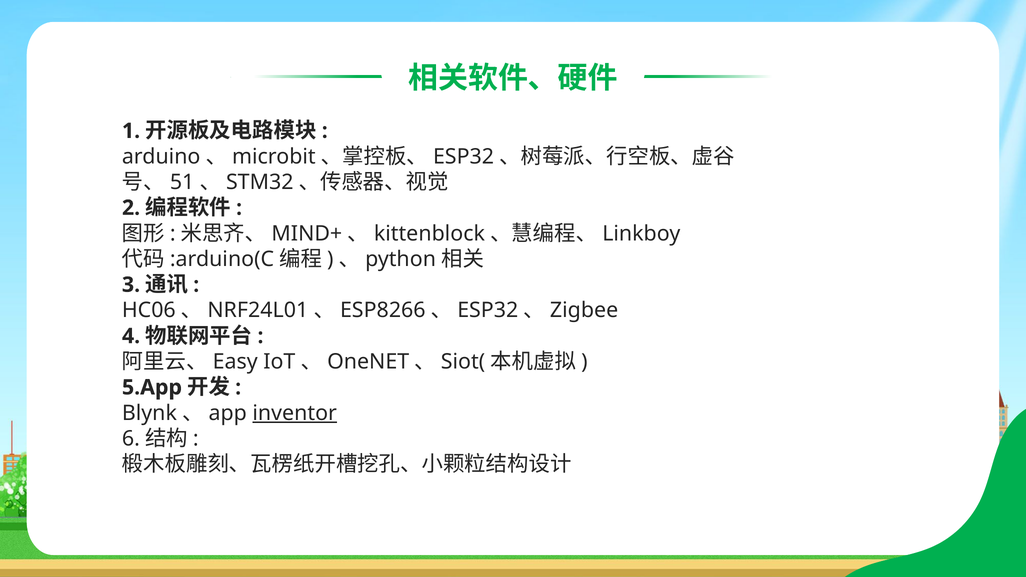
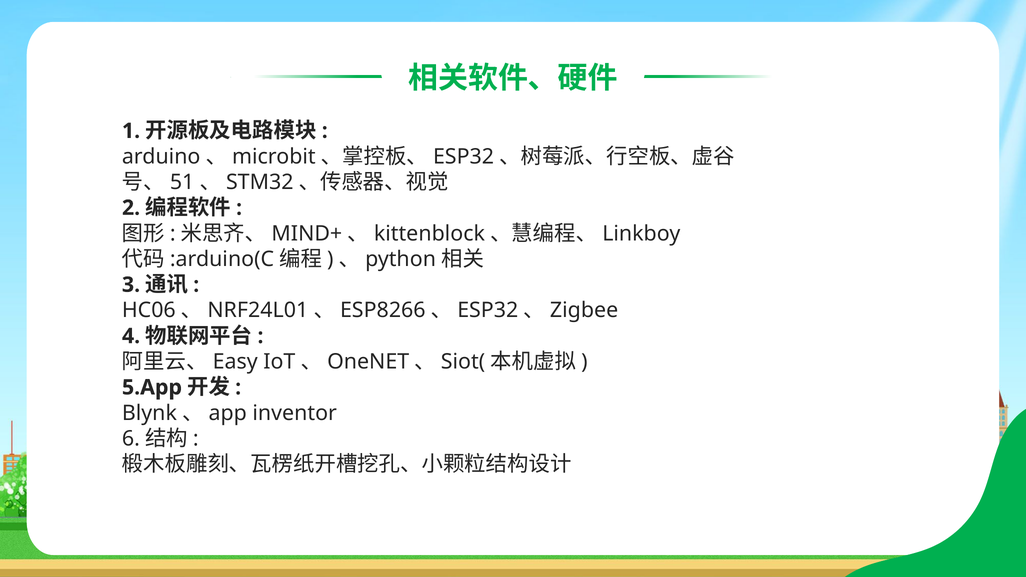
inventor underline: present -> none
